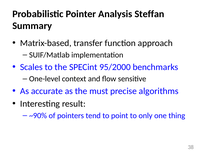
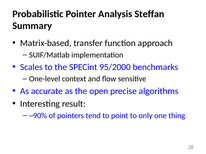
must: must -> open
